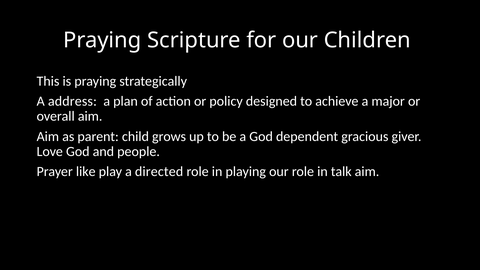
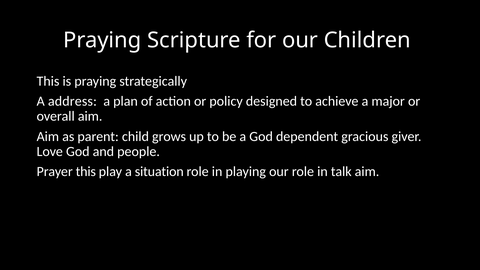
Prayer like: like -> this
directed: directed -> situation
